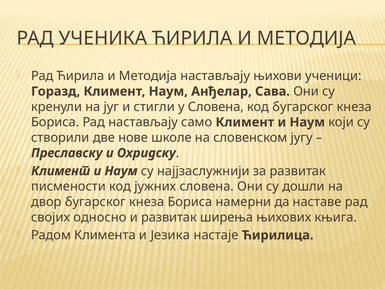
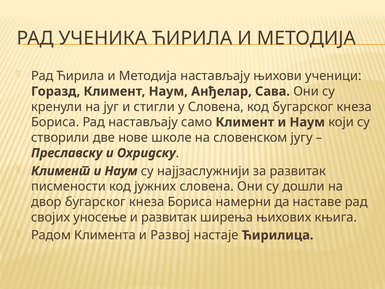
односно: односно -> уносење
Језика: Језика -> Развој
